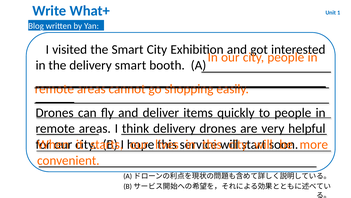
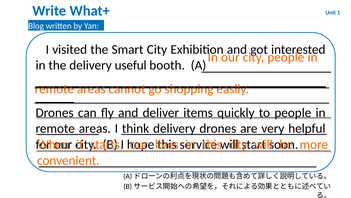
delivery smart: smart -> useful
